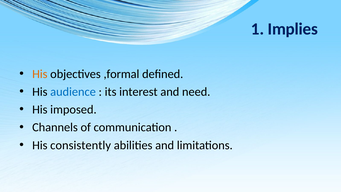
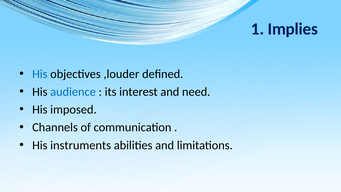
His at (40, 74) colour: orange -> blue
,formal: ,formal -> ,louder
consistently: consistently -> instruments
